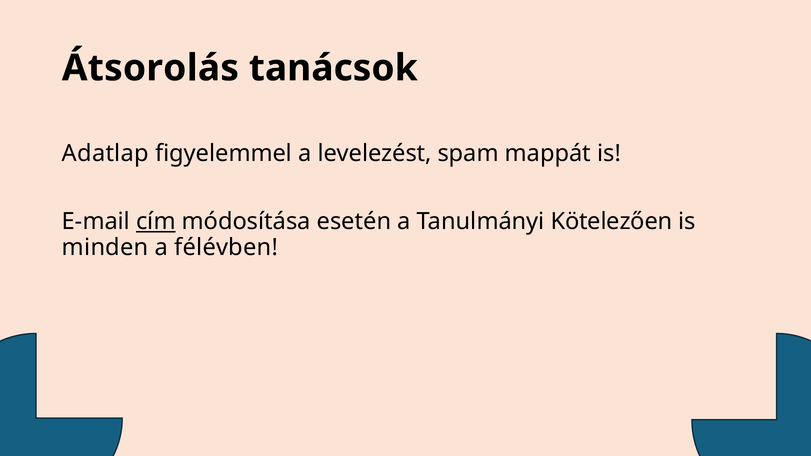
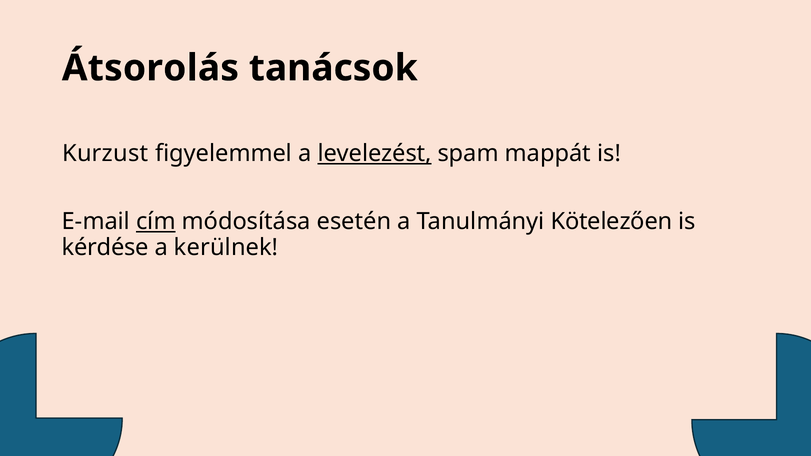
Adatlap: Adatlap -> Kurzust
levelezést underline: none -> present
minden: minden -> kérdése
félévben: félévben -> kerülnek
